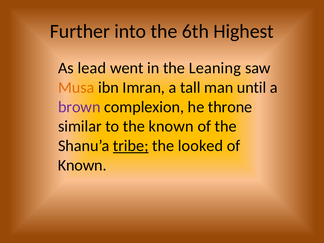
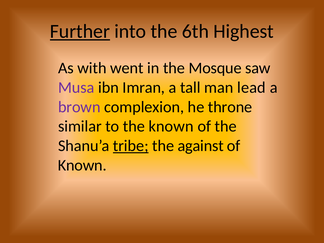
Further underline: none -> present
lead: lead -> with
Leaning: Leaning -> Mosque
Musa colour: orange -> purple
until: until -> lead
looked: looked -> against
